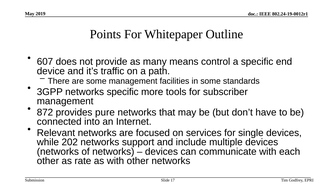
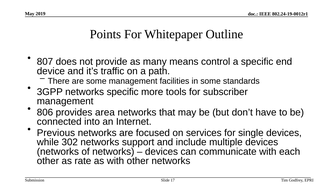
607: 607 -> 807
872: 872 -> 806
pure: pure -> area
Relevant: Relevant -> Previous
202: 202 -> 302
